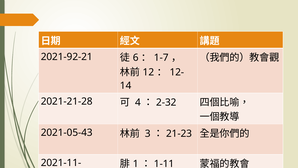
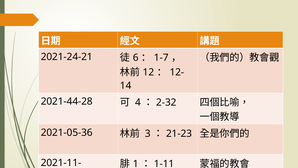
2021-92-21: 2021-92-21 -> 2021-24-21
2021-21-28: 2021-21-28 -> 2021-44-28
2021-05-43: 2021-05-43 -> 2021-05-36
